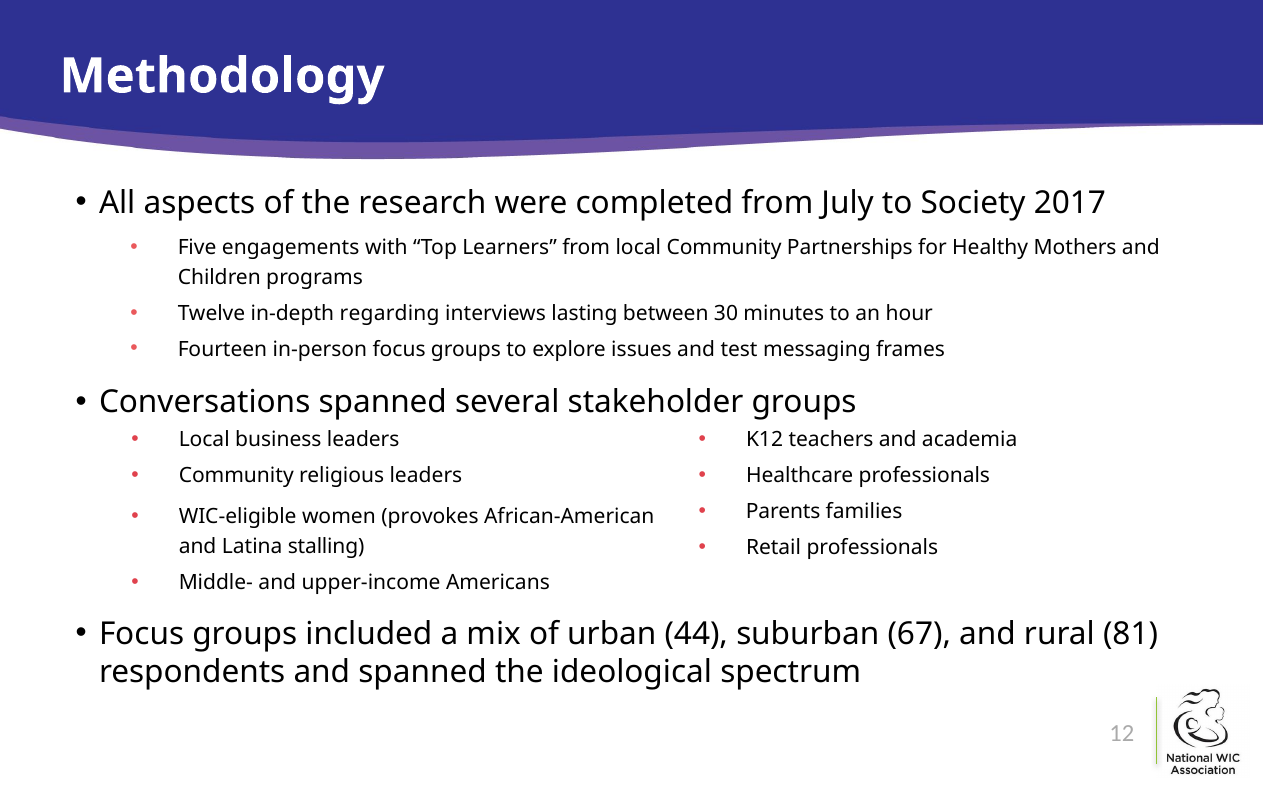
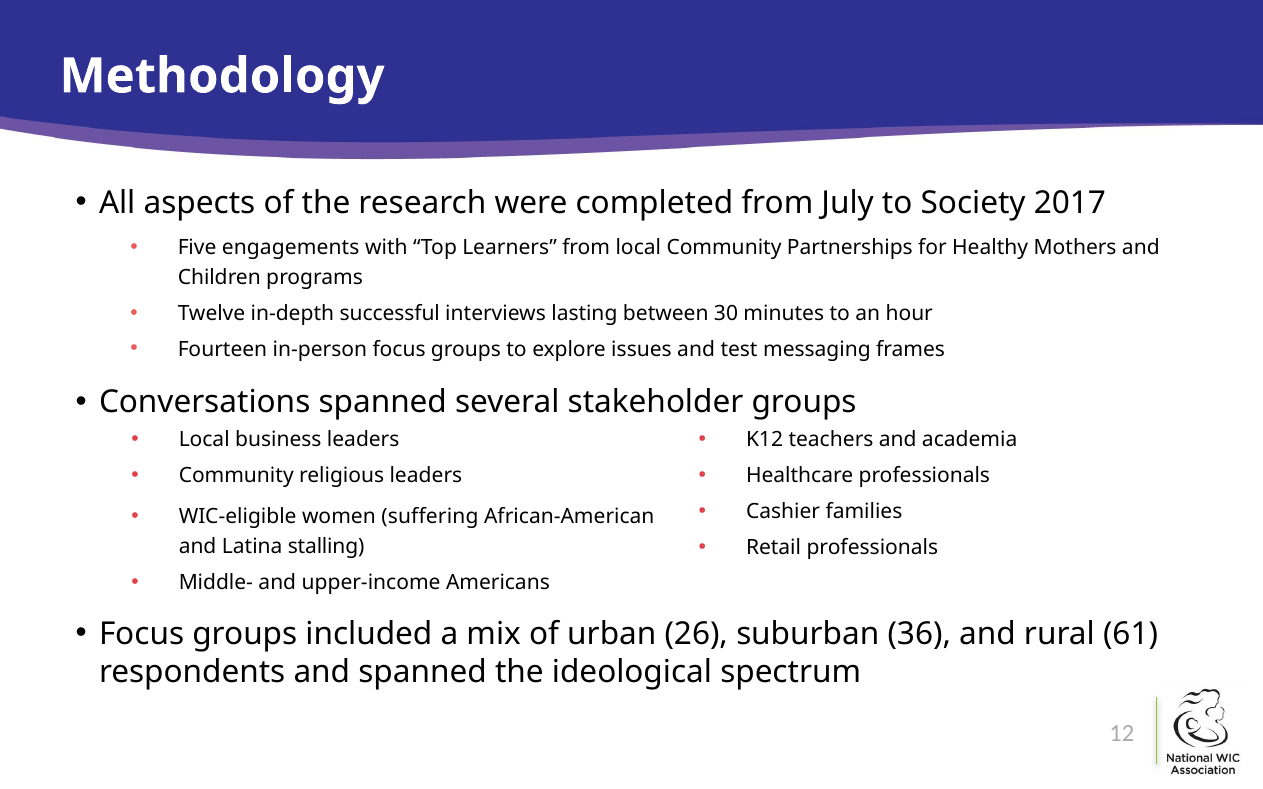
regarding: regarding -> successful
Parents: Parents -> Cashier
provokes: provokes -> suffering
44: 44 -> 26
67: 67 -> 36
81: 81 -> 61
